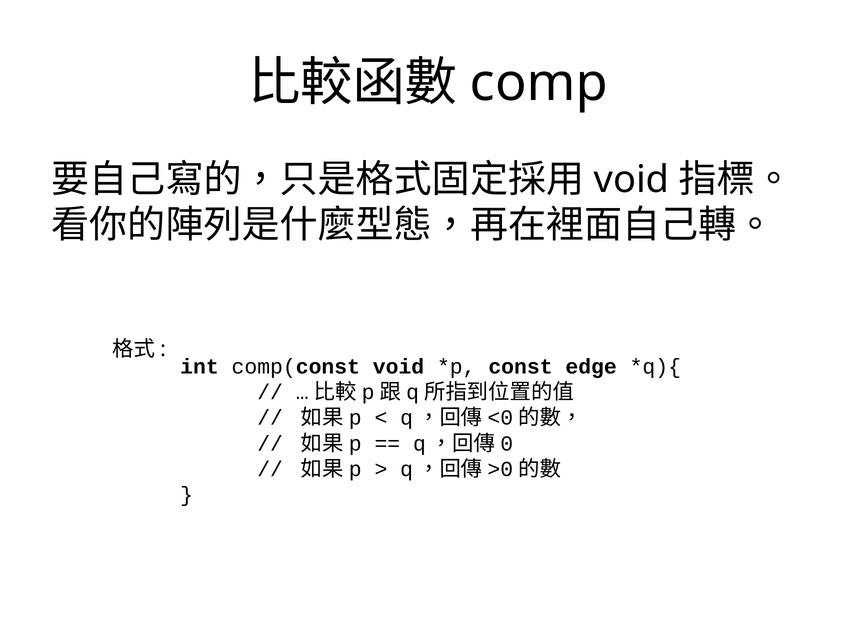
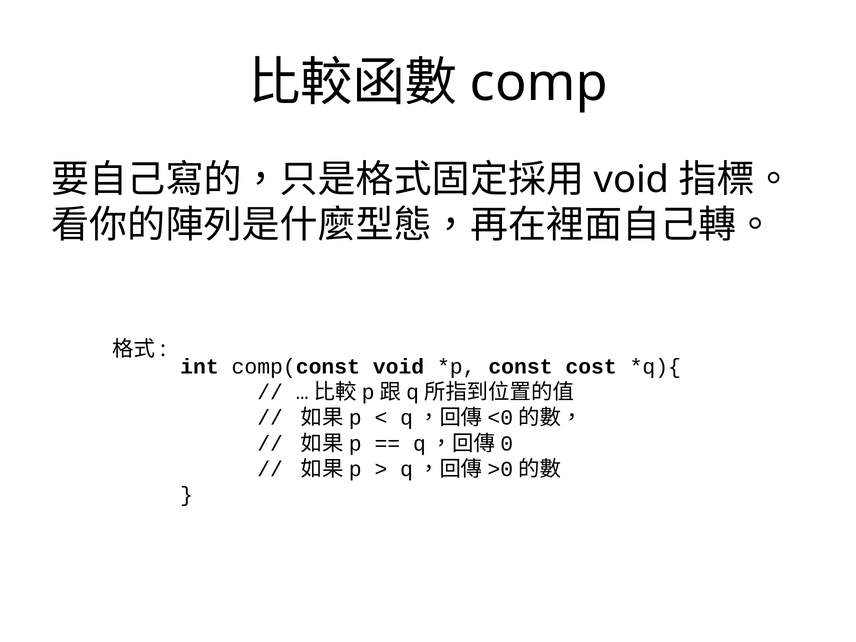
edge: edge -> cost
